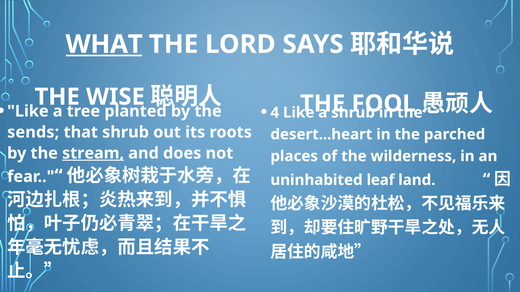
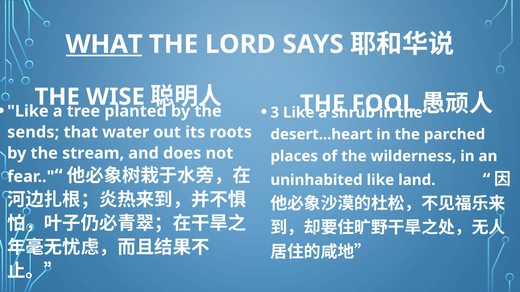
4: 4 -> 3
that shrub: shrub -> water
stream underline: present -> none
uninhabited leaf: leaf -> like
